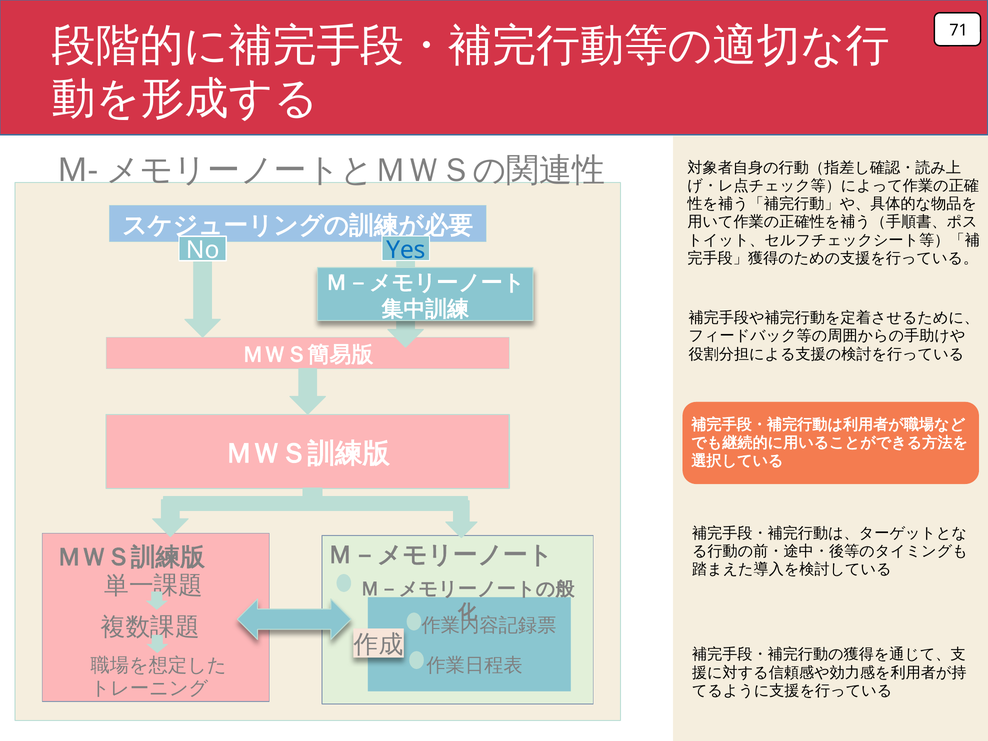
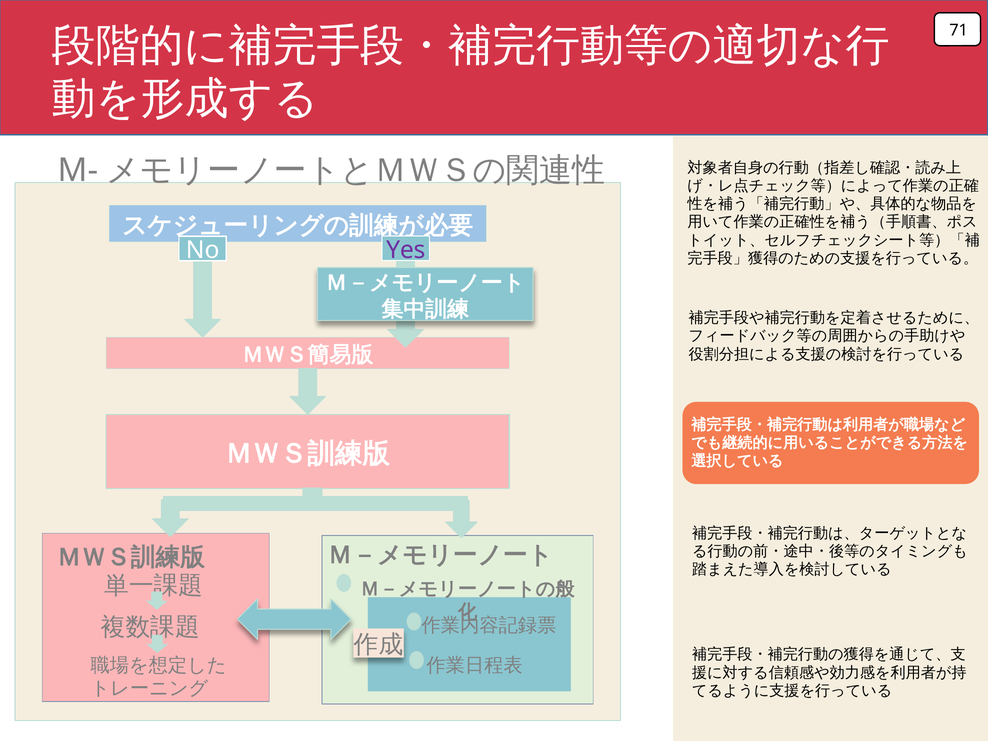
Yes colour: blue -> purple
